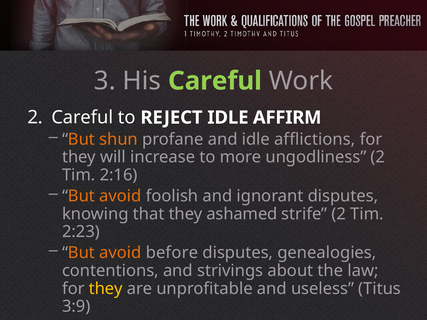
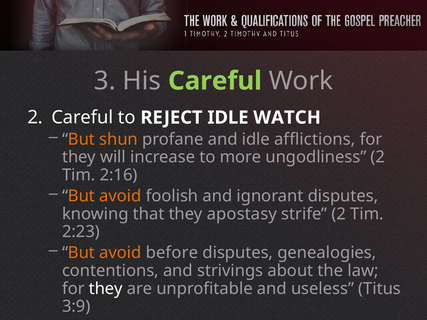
AFFIRM: AFFIRM -> WATCH
ashamed: ashamed -> apostasy
they at (106, 289) colour: yellow -> white
